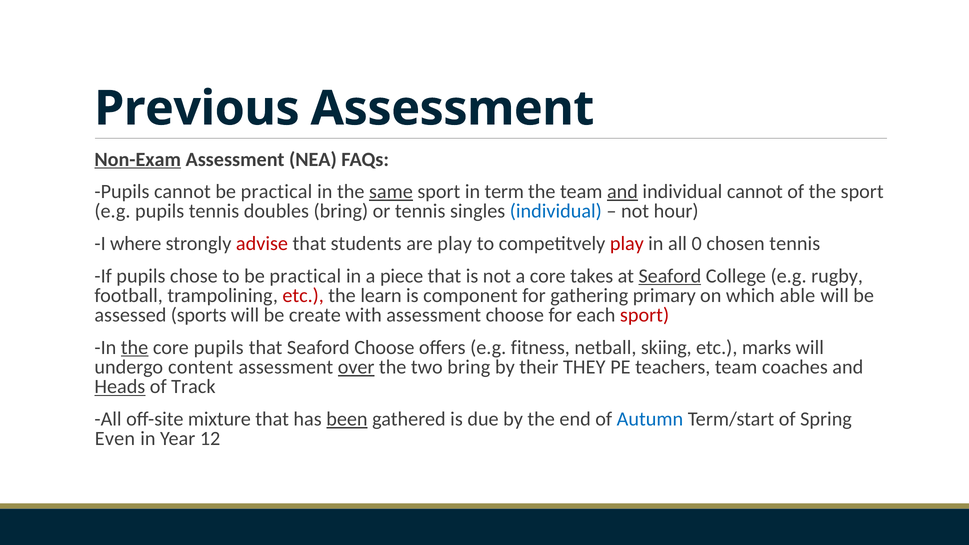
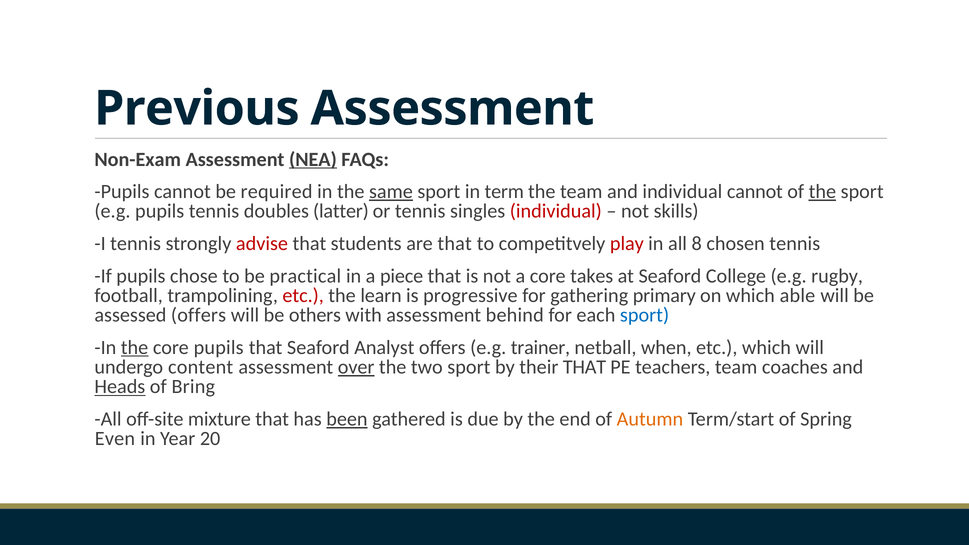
Non-Exam underline: present -> none
NEA underline: none -> present
cannot be practical: practical -> required
and at (622, 192) underline: present -> none
the at (822, 192) underline: none -> present
doubles bring: bring -> latter
individual at (556, 211) colour: blue -> red
hour: hour -> skills
I where: where -> tennis
are play: play -> that
0: 0 -> 8
Seaford at (670, 276) underline: present -> none
component: component -> progressive
assessed sports: sports -> offers
create: create -> others
assessment choose: choose -> behind
sport at (645, 315) colour: red -> blue
Seaford Choose: Choose -> Analyst
fitness: fitness -> trainer
skiing: skiing -> when
etc marks: marks -> which
two bring: bring -> sport
their THEY: THEY -> THAT
Track: Track -> Bring
Autumn colour: blue -> orange
12: 12 -> 20
